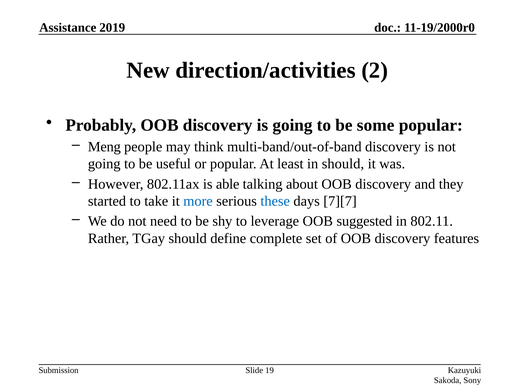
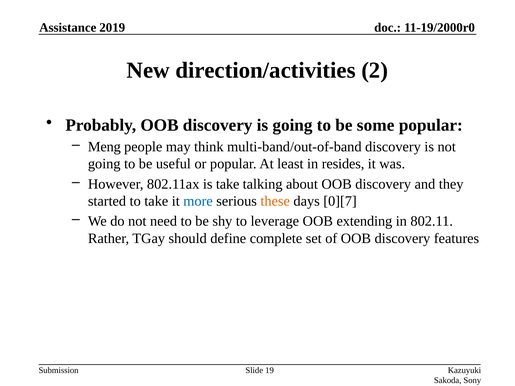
in should: should -> resides
is able: able -> take
these colour: blue -> orange
7][7: 7][7 -> 0][7
suggested: suggested -> extending
